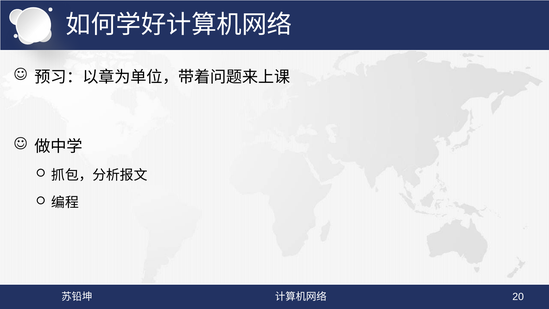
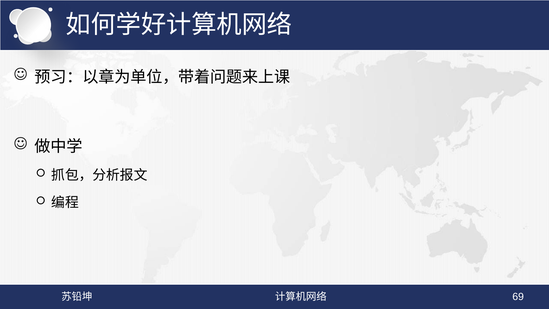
20: 20 -> 69
